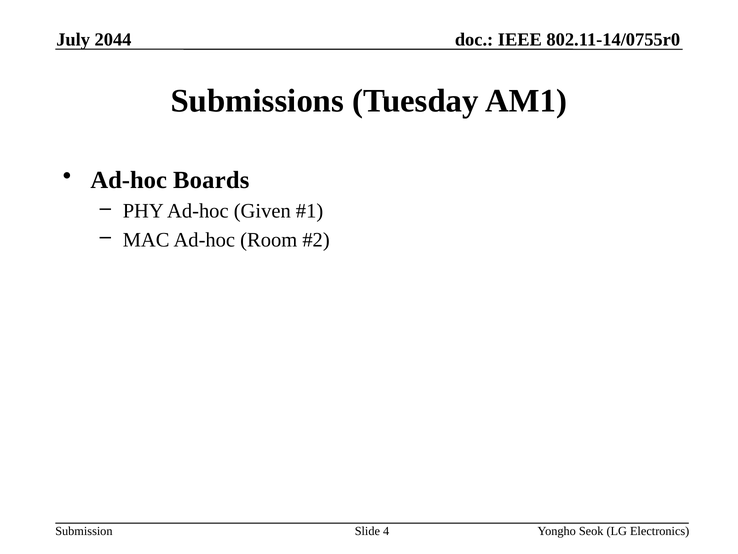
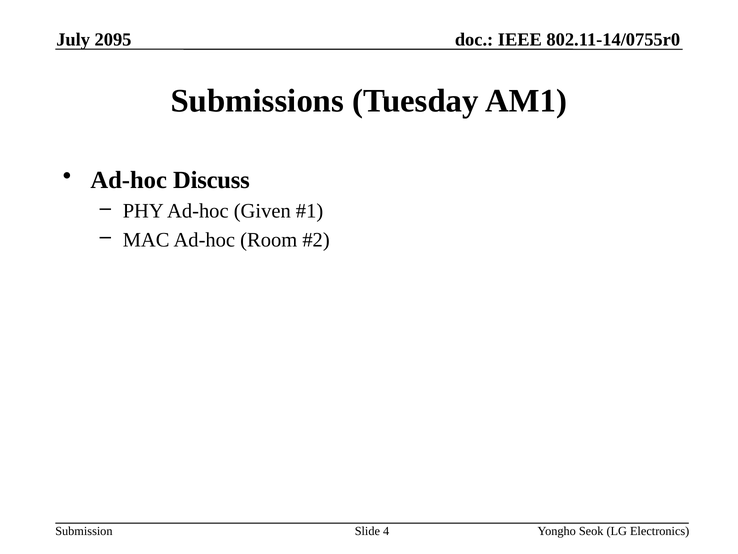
2044: 2044 -> 2095
Boards: Boards -> Discuss
